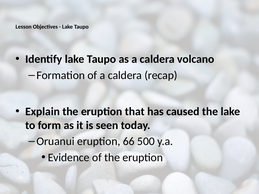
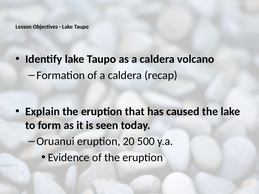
66: 66 -> 20
